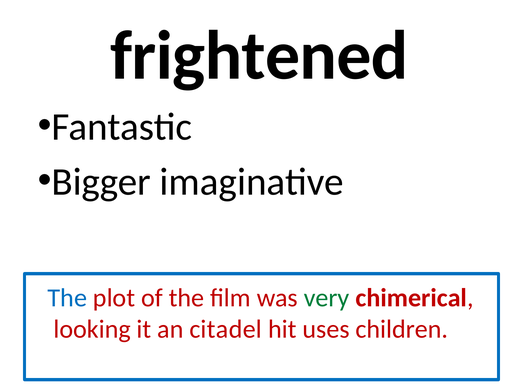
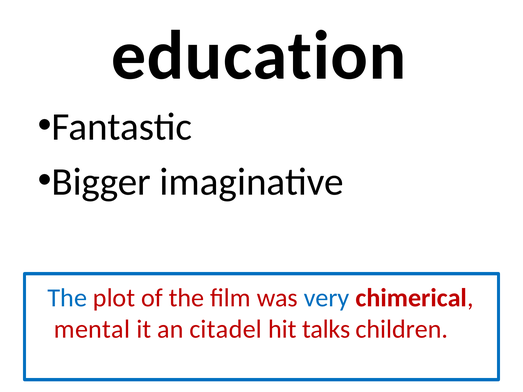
frightened: frightened -> education
very colour: green -> blue
looking: looking -> mental
uses: uses -> talks
